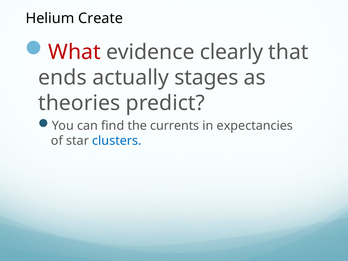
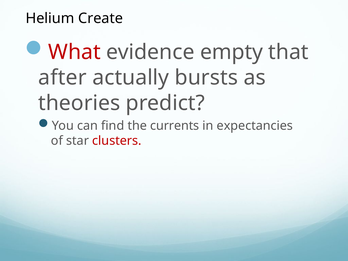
clearly: clearly -> empty
ends: ends -> after
stages: stages -> bursts
clusters colour: blue -> red
